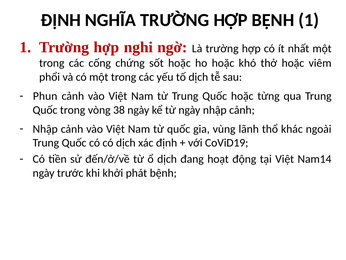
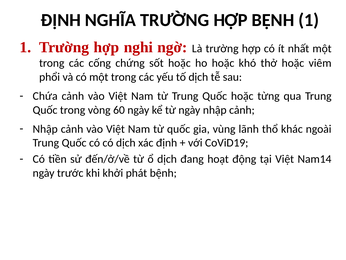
Phun: Phun -> Chứa
38: 38 -> 60
